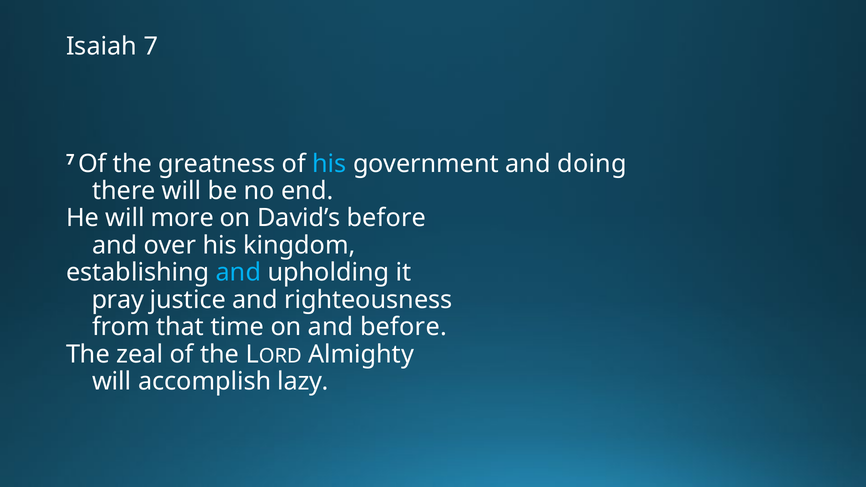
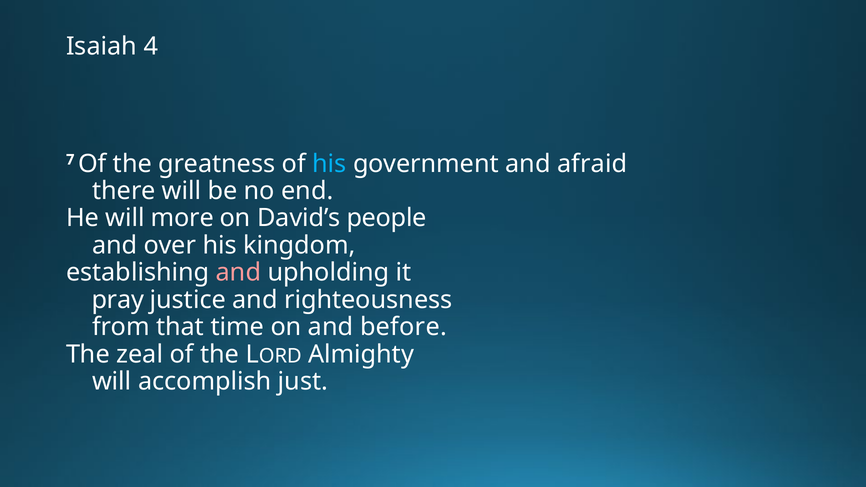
Isaiah 7: 7 -> 4
doing: doing -> afraid
David’s before: before -> people
and at (238, 273) colour: light blue -> pink
lazy: lazy -> just
